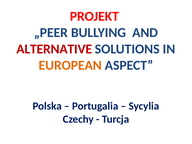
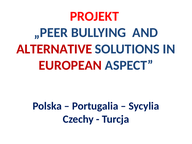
EUROPEAN colour: orange -> red
